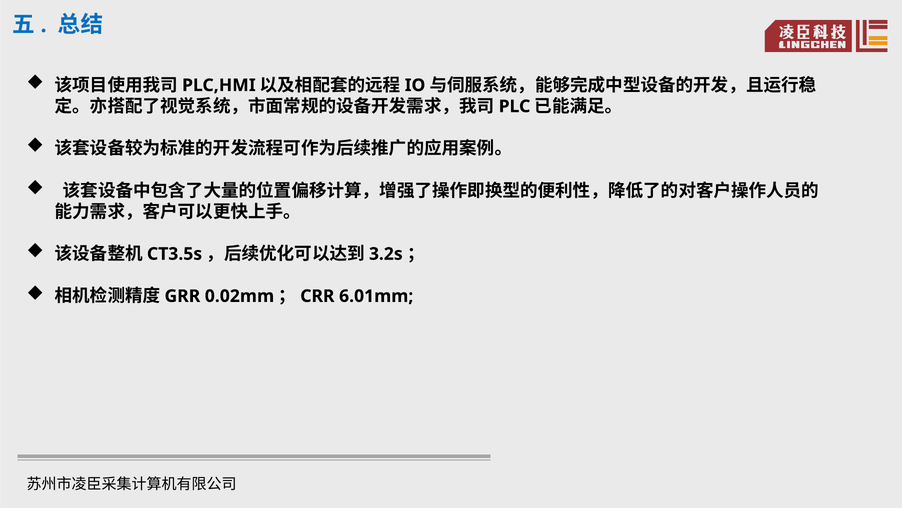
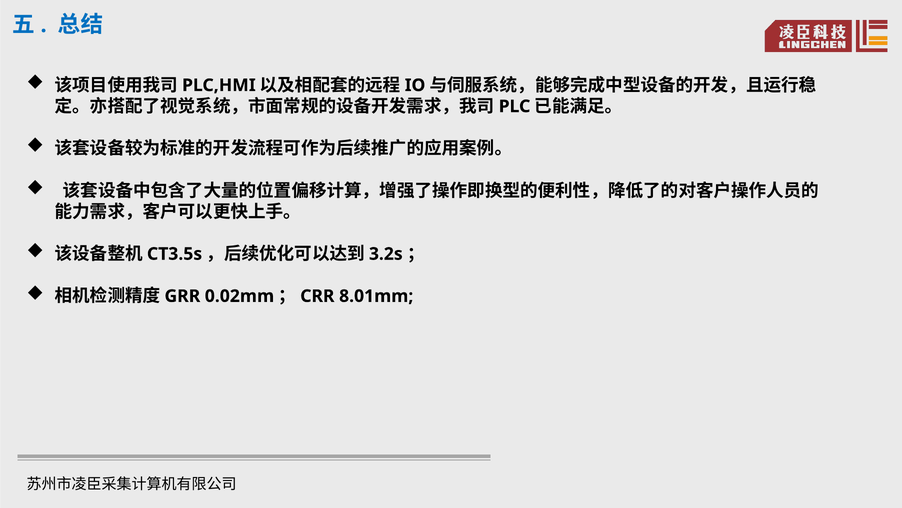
6.01mm: 6.01mm -> 8.01mm
